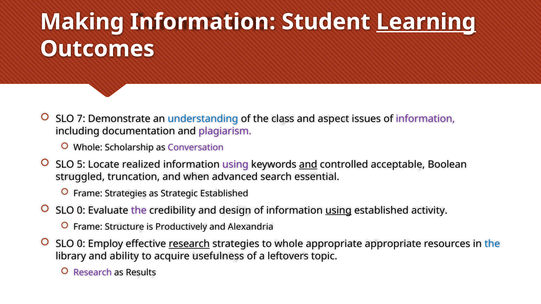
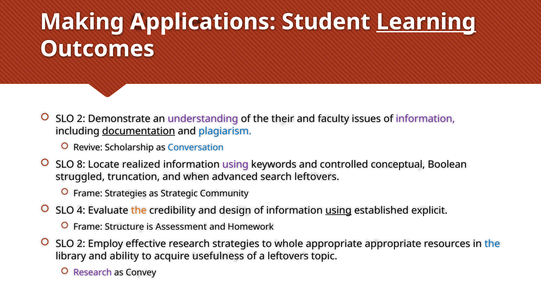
Making Information: Information -> Applications
7 at (81, 119): 7 -> 2
understanding colour: blue -> purple
class: class -> their
aspect: aspect -> faculty
documentation underline: none -> present
plagiarism colour: purple -> blue
Whole at (88, 148): Whole -> Revive
Conversation colour: purple -> blue
5: 5 -> 8
and at (308, 165) underline: present -> none
acceptable: acceptable -> conceptual
search essential: essential -> leftovers
Strategic Established: Established -> Community
0 at (81, 211): 0 -> 4
the at (139, 211) colour: purple -> orange
activity: activity -> explicit
Productively: Productively -> Assessment
Alexandria: Alexandria -> Homework
0 at (81, 244): 0 -> 2
research at (189, 244) underline: present -> none
Results: Results -> Convey
